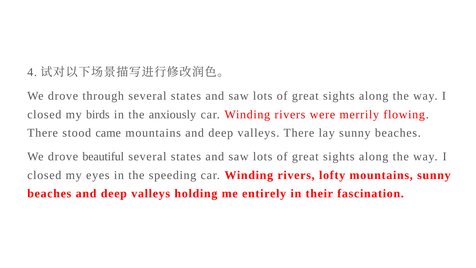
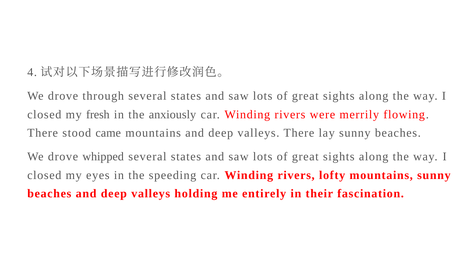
birds: birds -> fresh
beautiful: beautiful -> whipped
